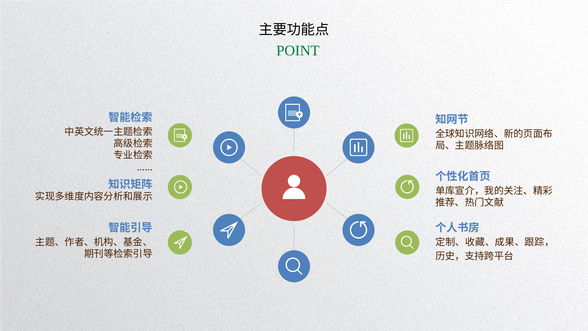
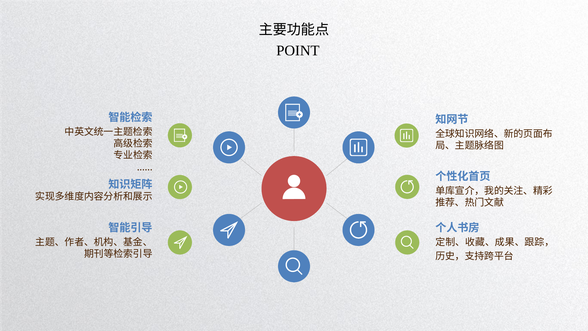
POINT colour: green -> black
